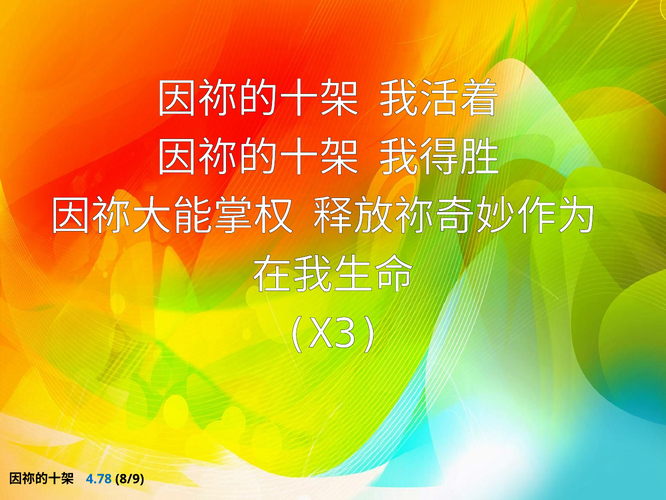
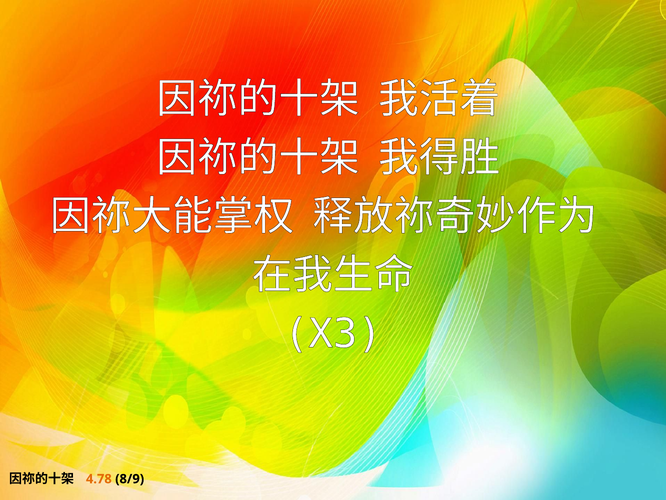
4.78 colour: blue -> orange
